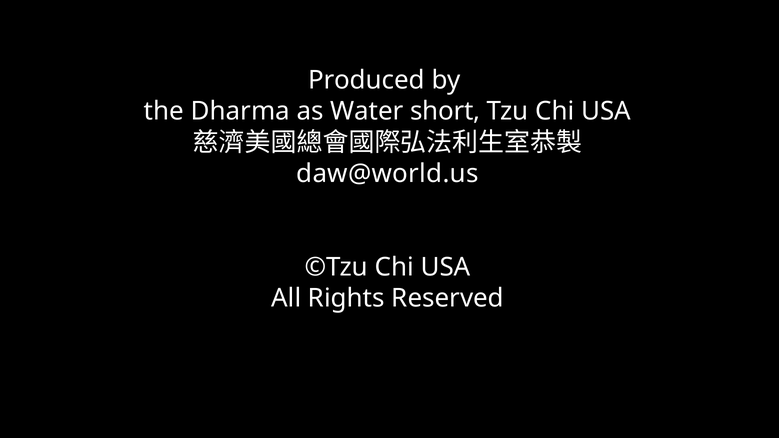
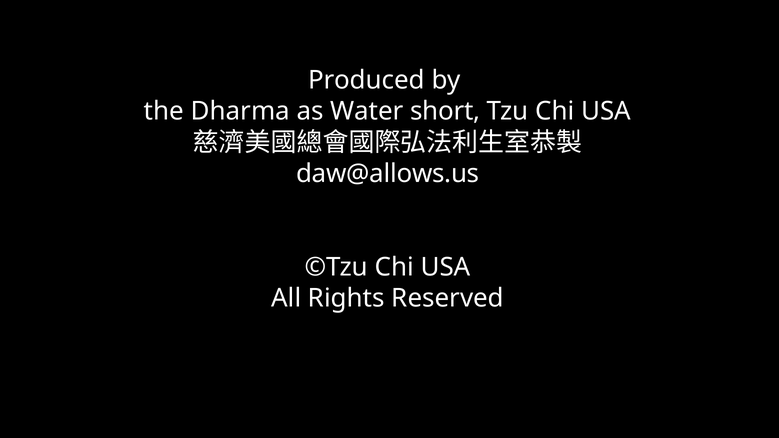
daw@world.us: daw@world.us -> daw@allows.us
